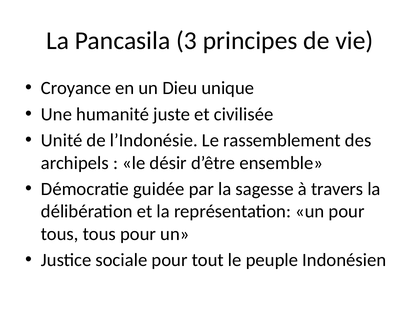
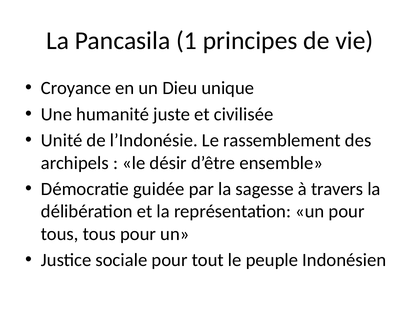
3: 3 -> 1
